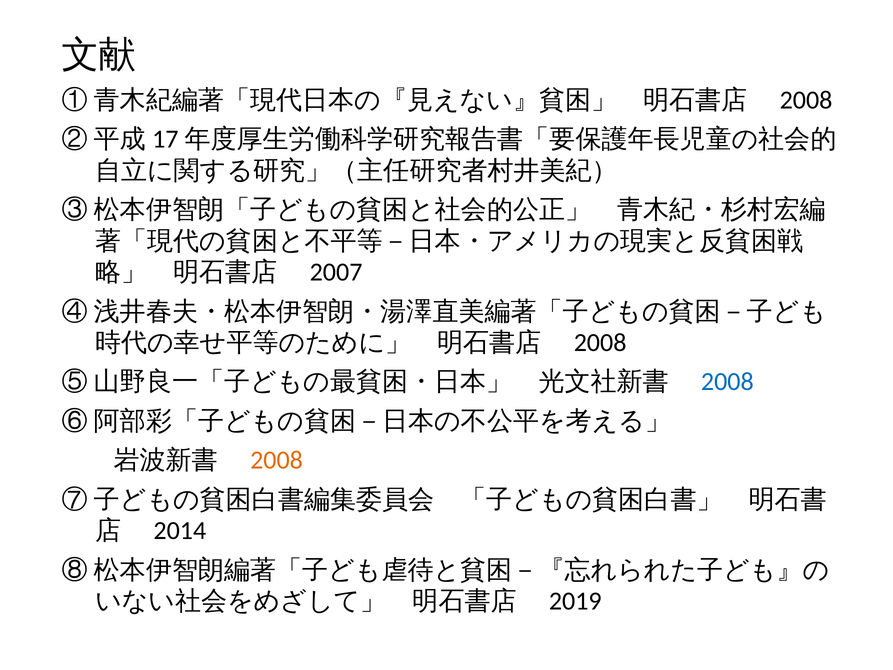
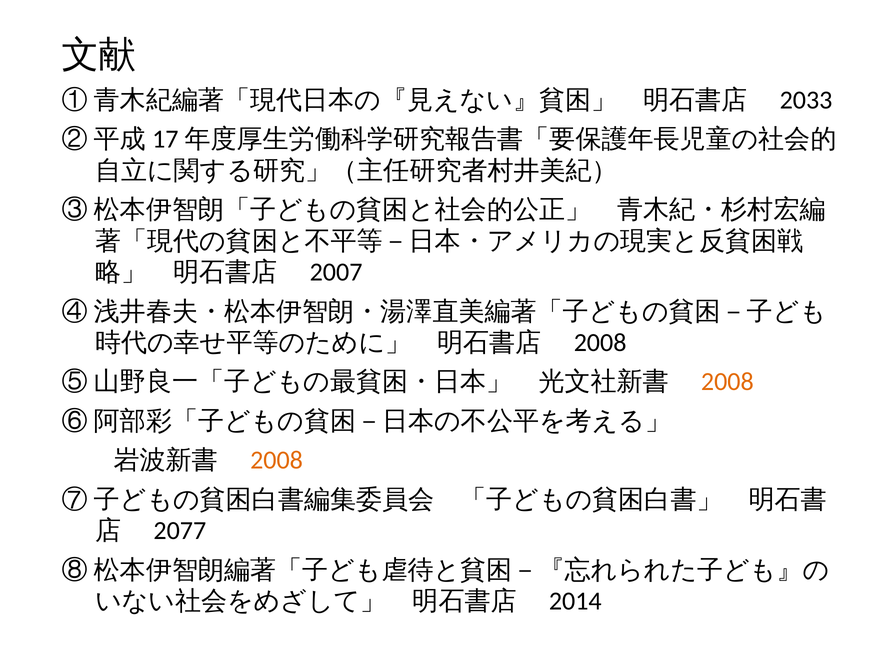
2008 at (806, 100): 2008 -> 2033
2008 at (727, 382) colour: blue -> orange
2014: 2014 -> 2077
2019: 2019 -> 2014
